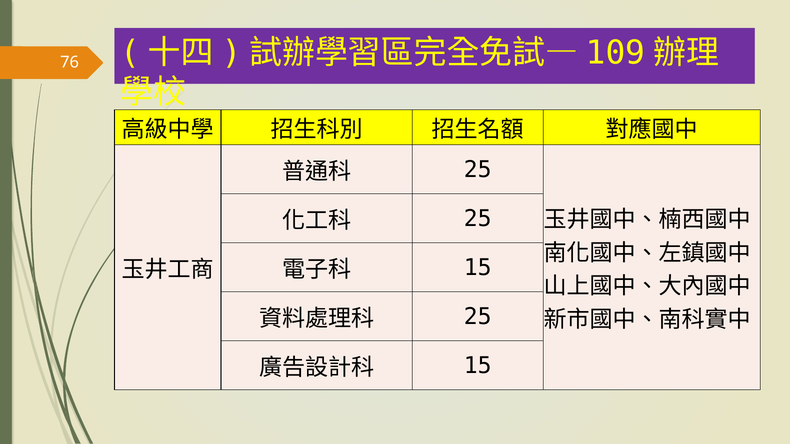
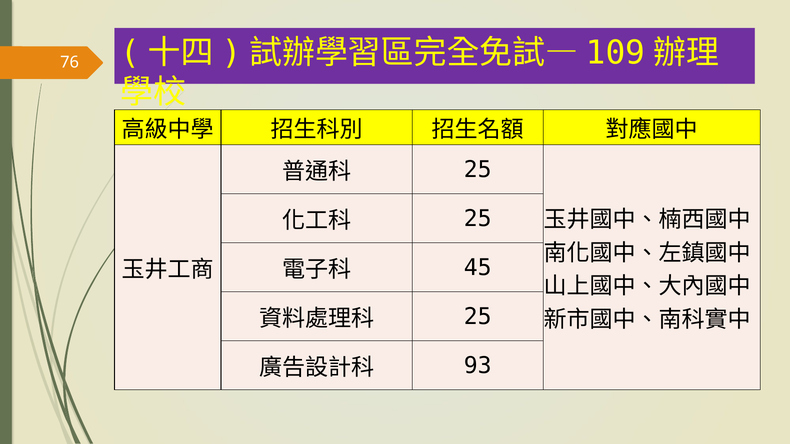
15 at (478, 268): 15 -> 45
15 at (478, 366): 15 -> 93
